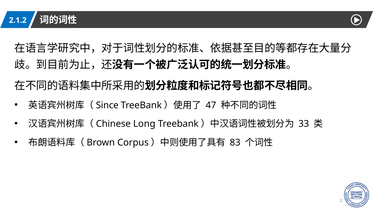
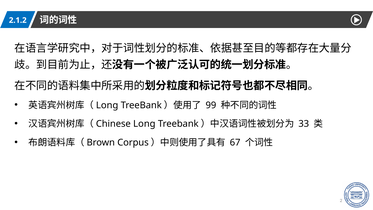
Since at (107, 105): Since -> Long
47: 47 -> 99
83: 83 -> 67
